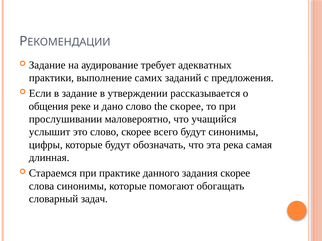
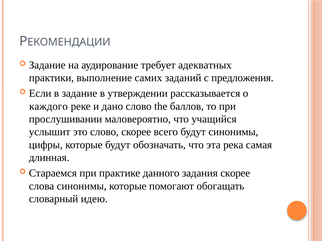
общения: общения -> каждого
the скорее: скорее -> баллов
задач: задач -> идею
